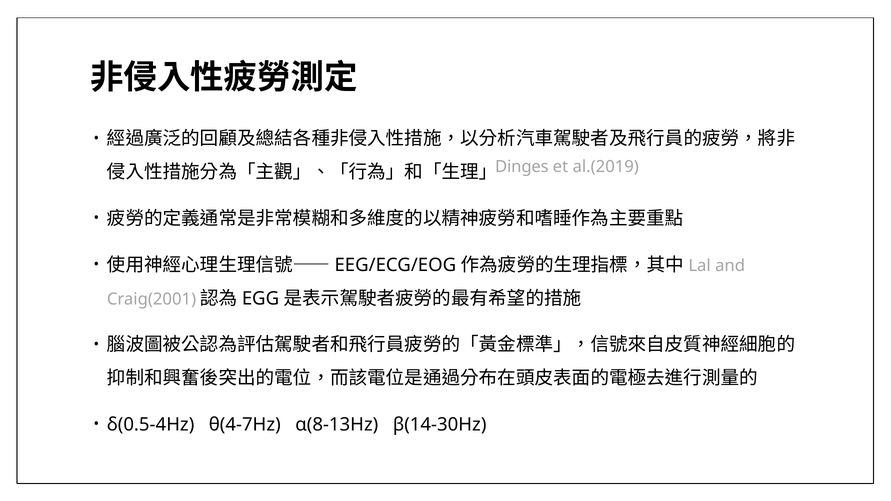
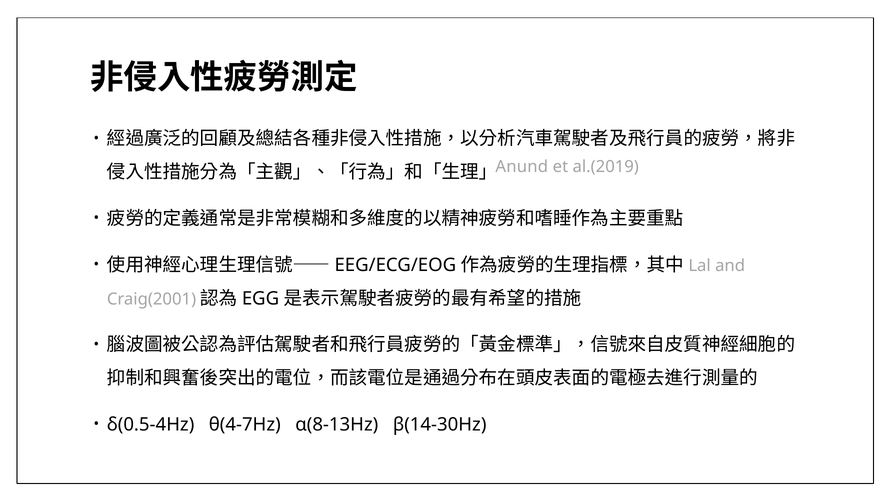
Dinges: Dinges -> Anund
